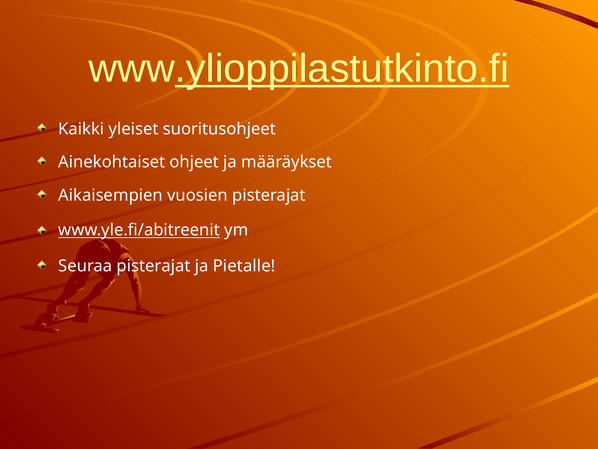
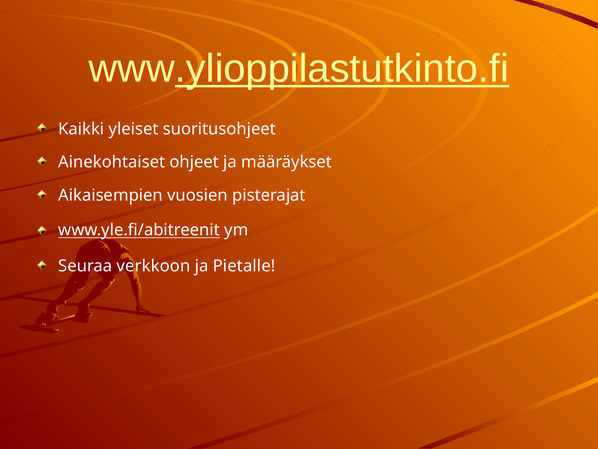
Seuraa pisterajat: pisterajat -> verkkoon
